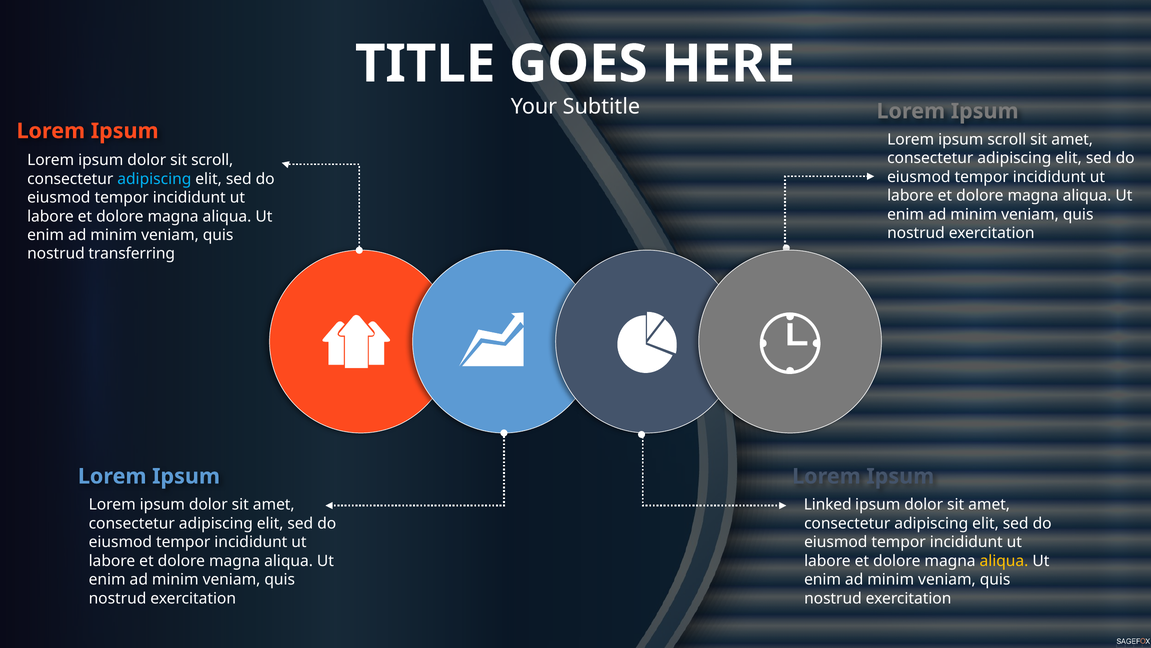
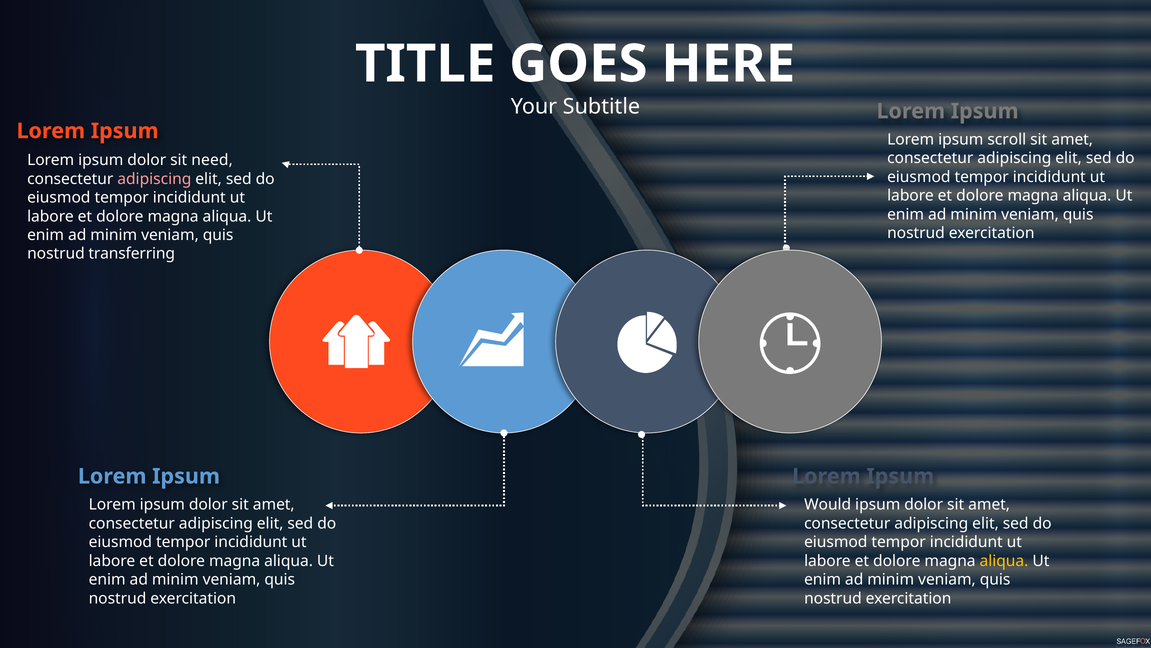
sit scroll: scroll -> need
adipiscing at (154, 179) colour: light blue -> pink
Linked: Linked -> Would
